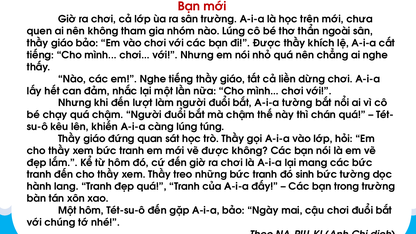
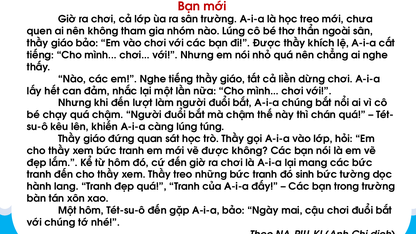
học trên: trên -> treo
A-i-a tường: tường -> chúng
